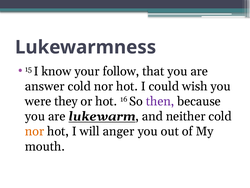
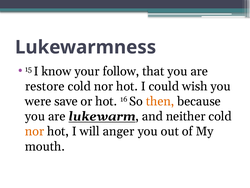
answer: answer -> restore
they: they -> save
then colour: purple -> orange
